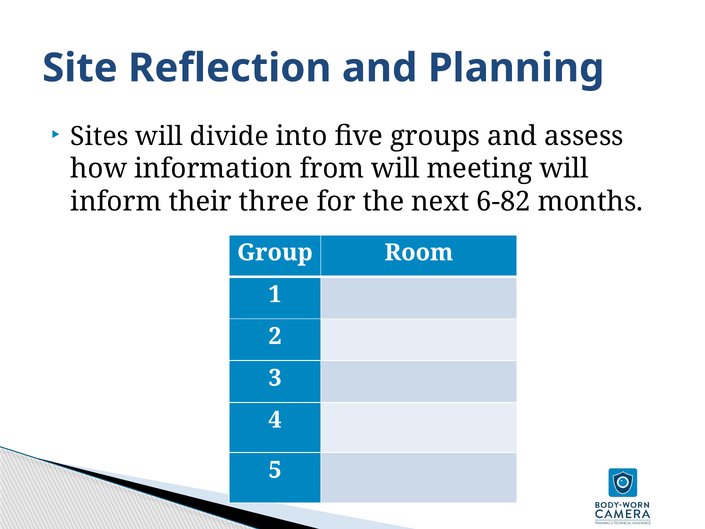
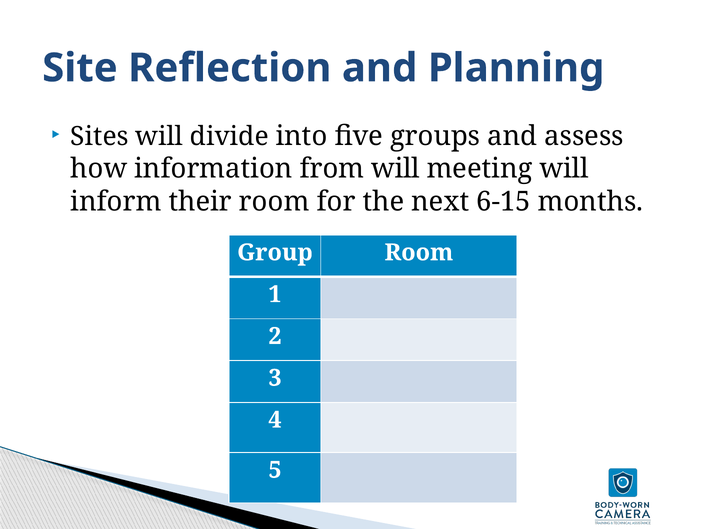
their three: three -> room
6-82: 6-82 -> 6-15
